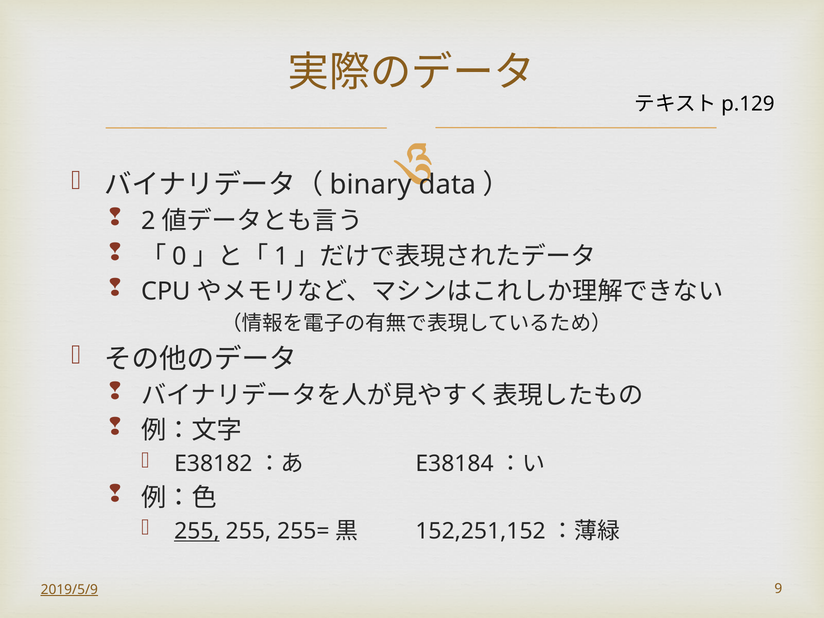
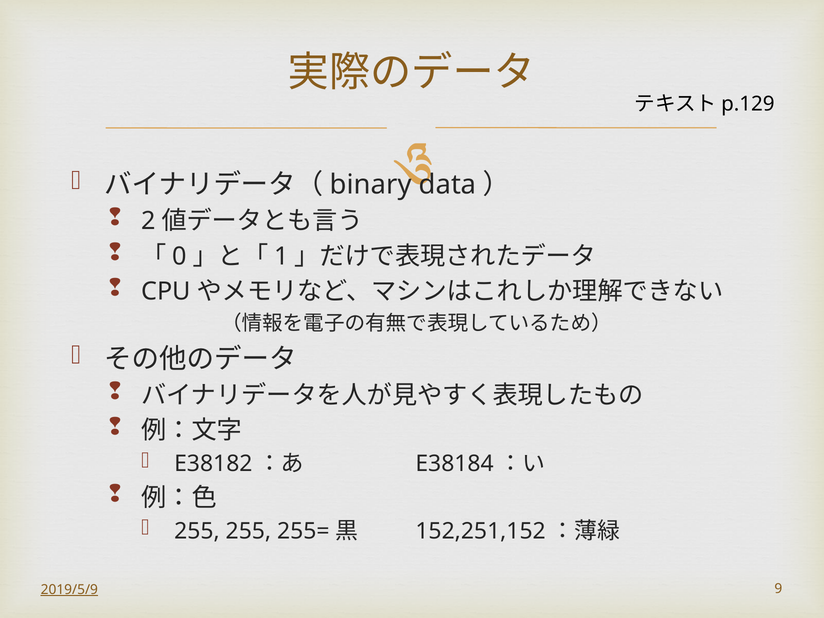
255 at (197, 531) underline: present -> none
